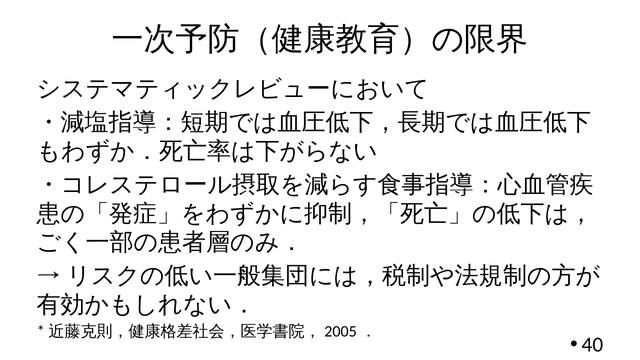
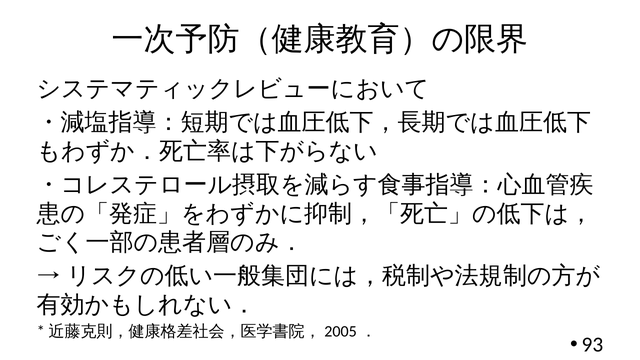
40: 40 -> 93
